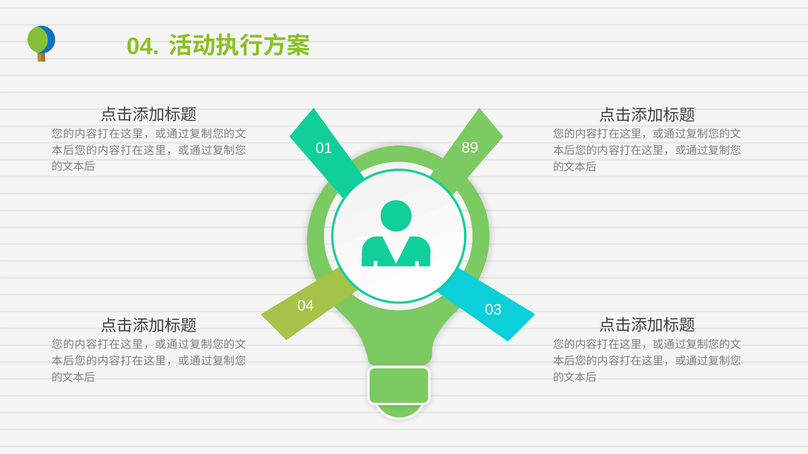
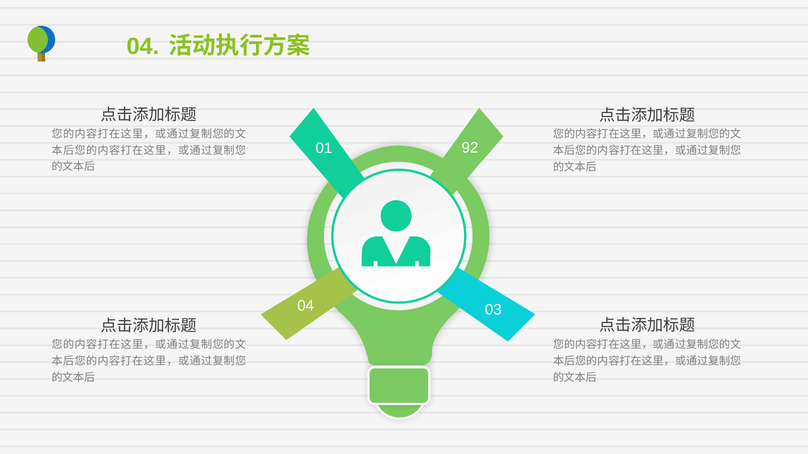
89: 89 -> 92
